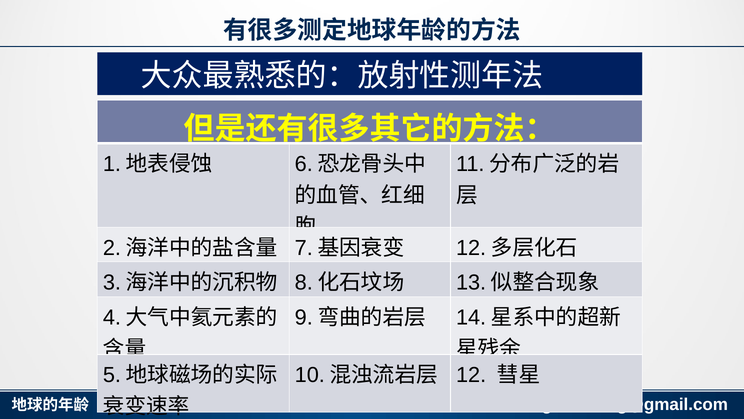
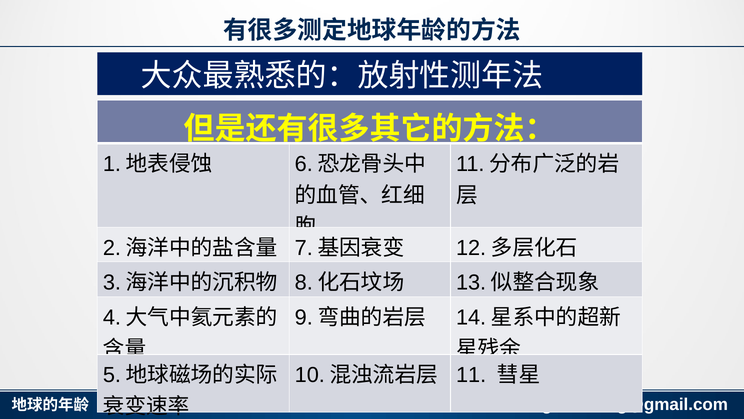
12 at (471, 375): 12 -> 11
